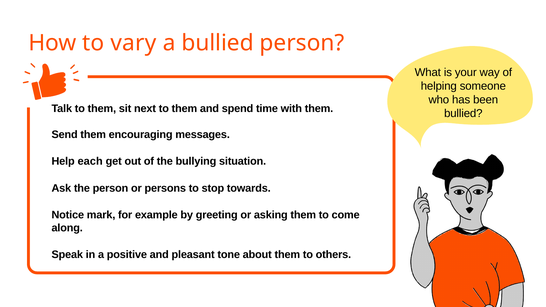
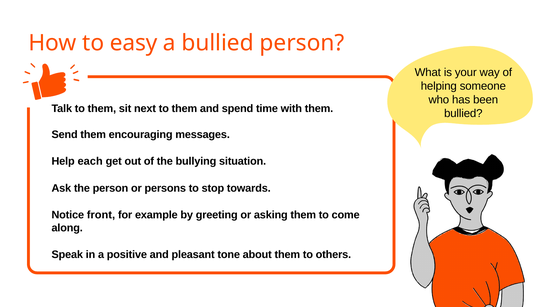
vary: vary -> easy
mark: mark -> front
